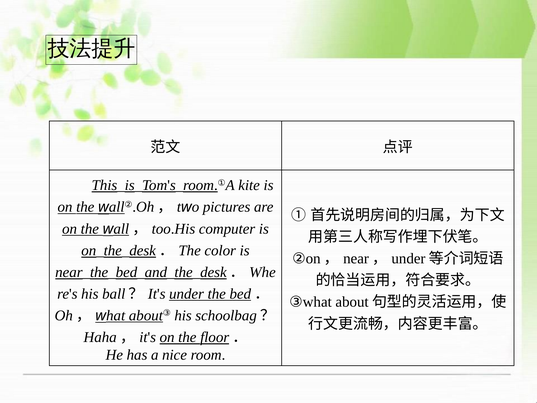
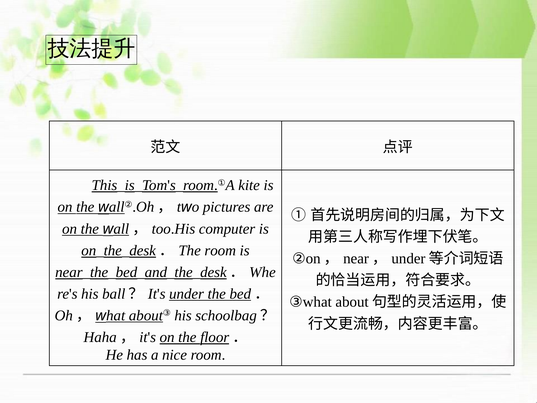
The color: color -> room
